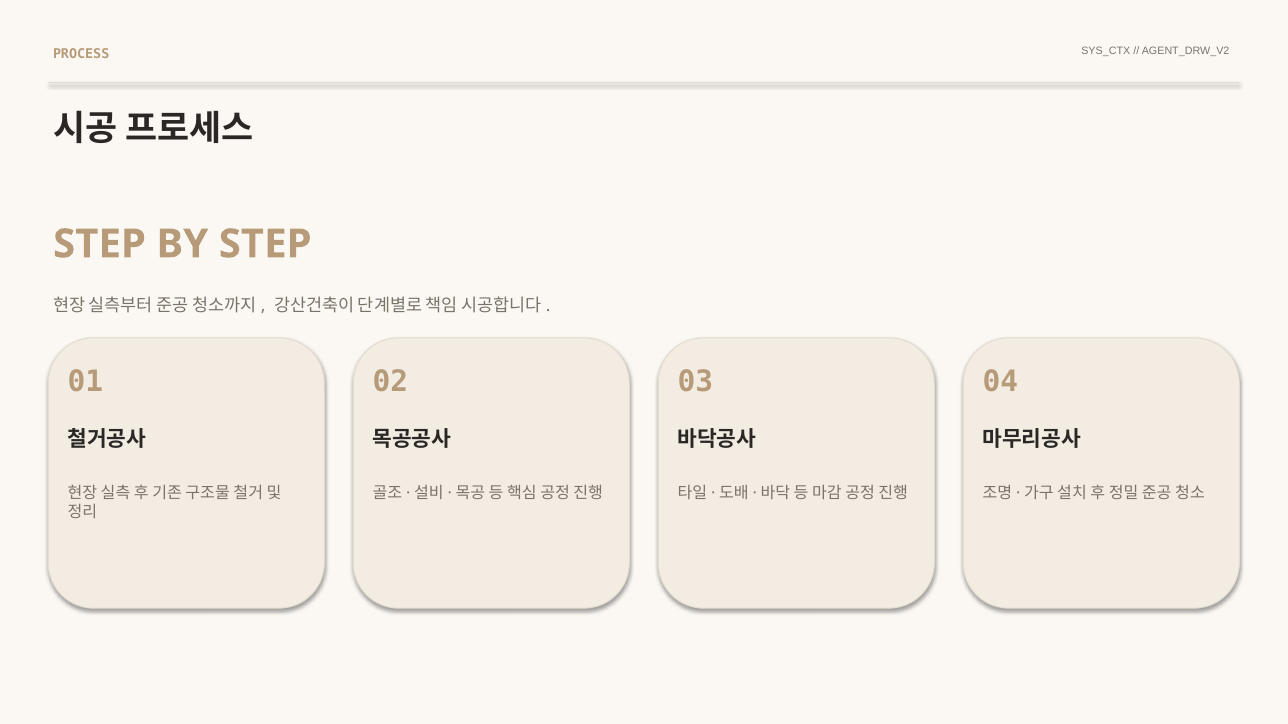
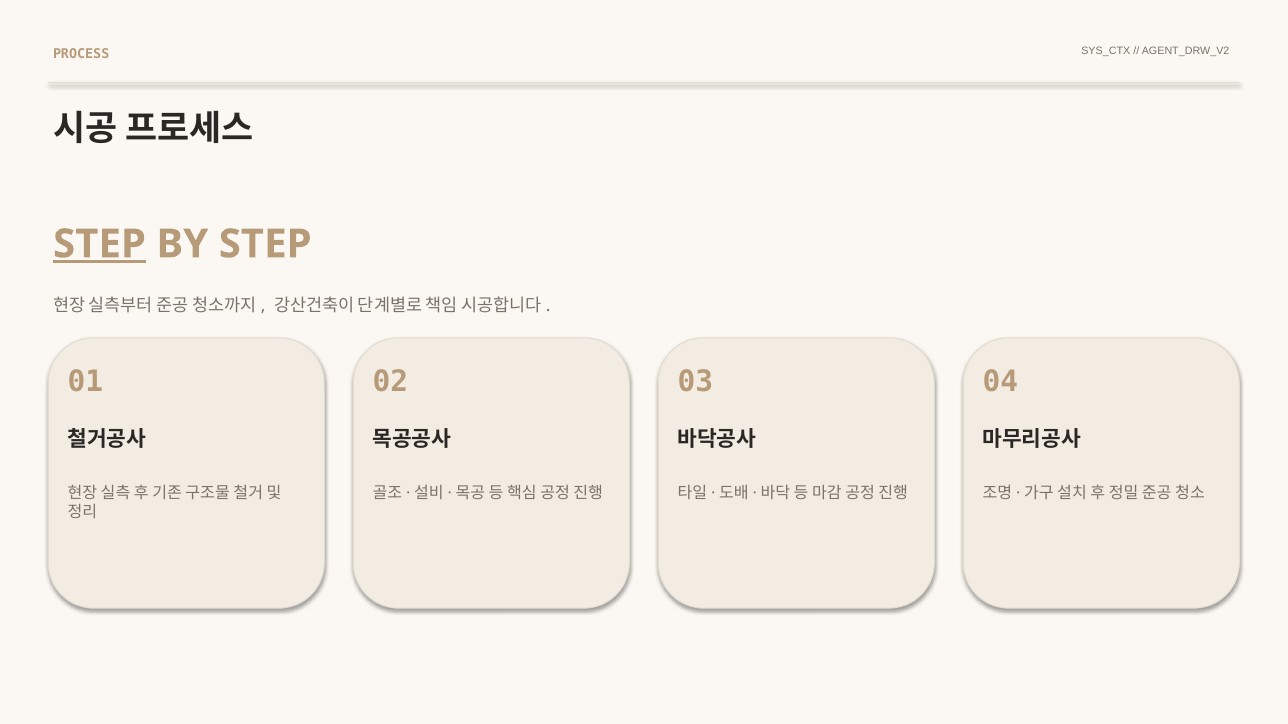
STEP at (100, 244) underline: none -> present
